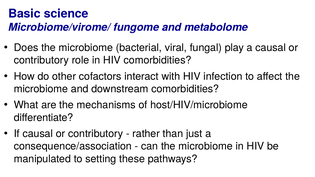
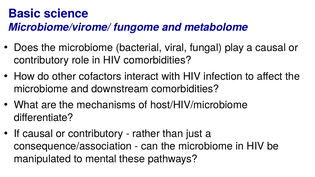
setting: setting -> mental
